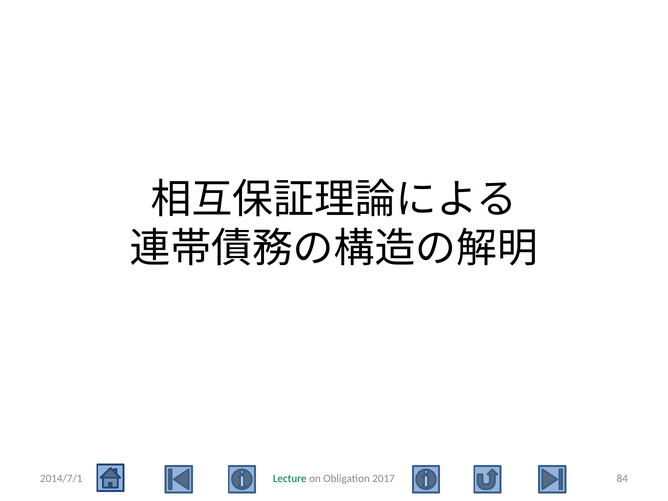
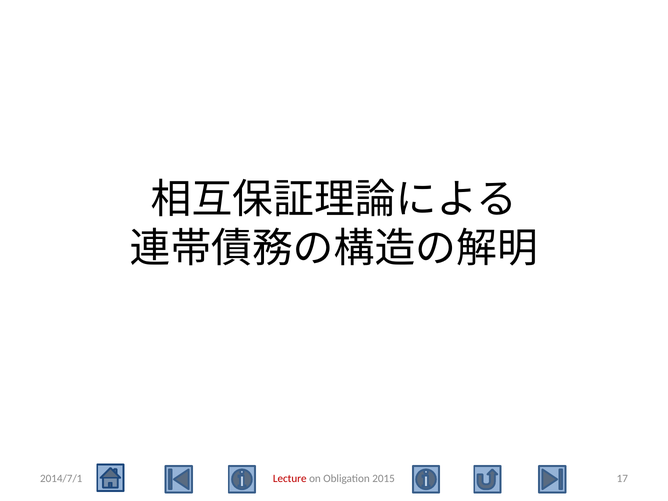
Lecture colour: green -> red
2017: 2017 -> 2015
84: 84 -> 17
